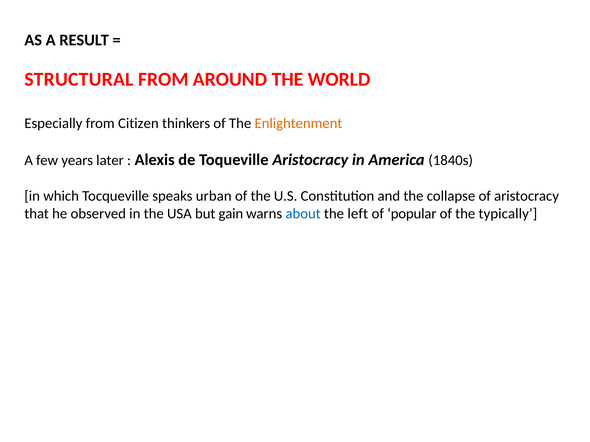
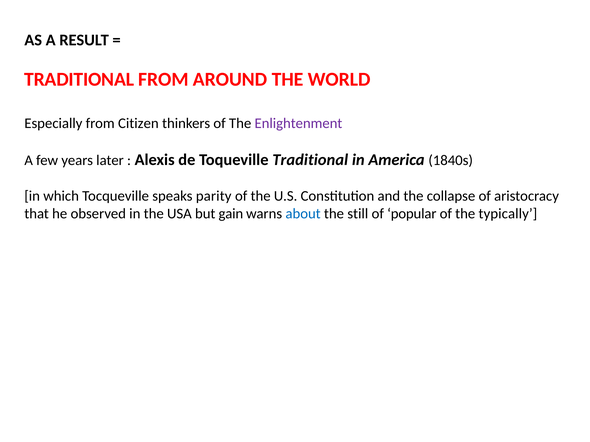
STRUCTURAL at (79, 80): STRUCTURAL -> TRADITIONAL
Enlightenment colour: orange -> purple
Toqueville Aristocracy: Aristocracy -> Traditional
urban: urban -> parity
left: left -> still
